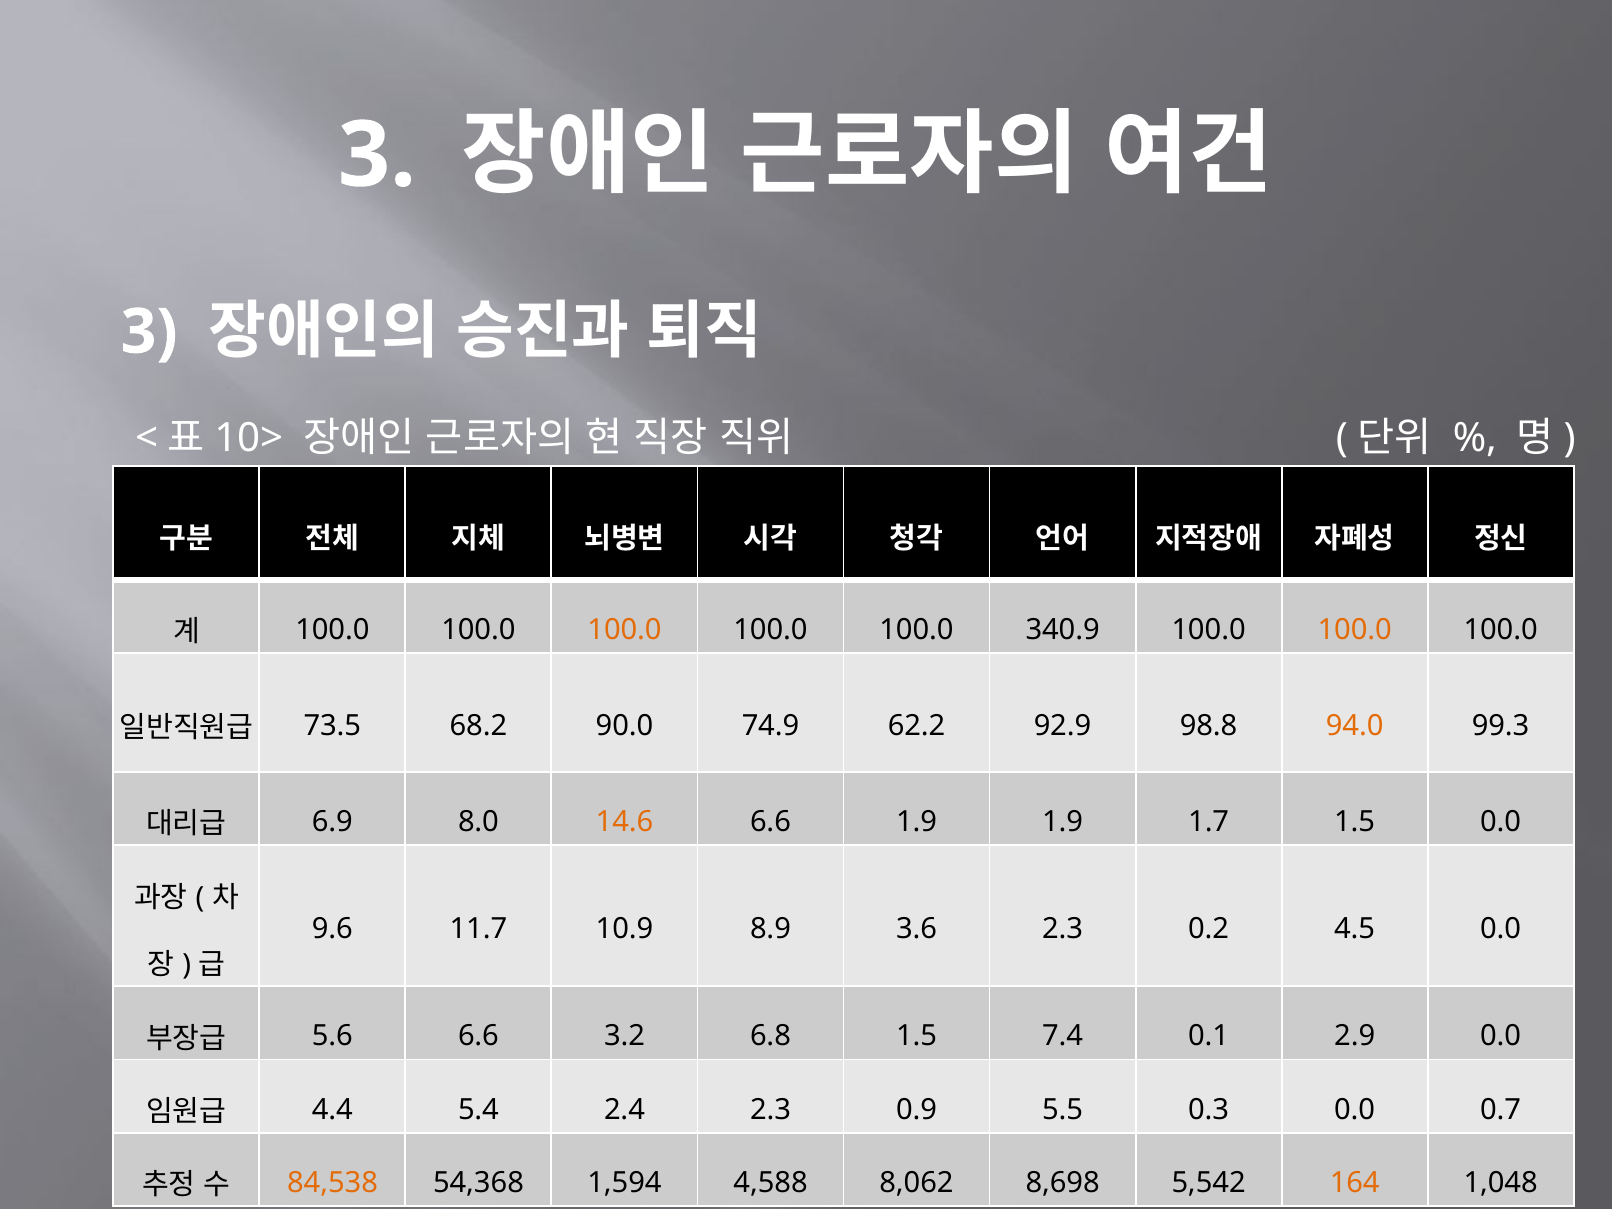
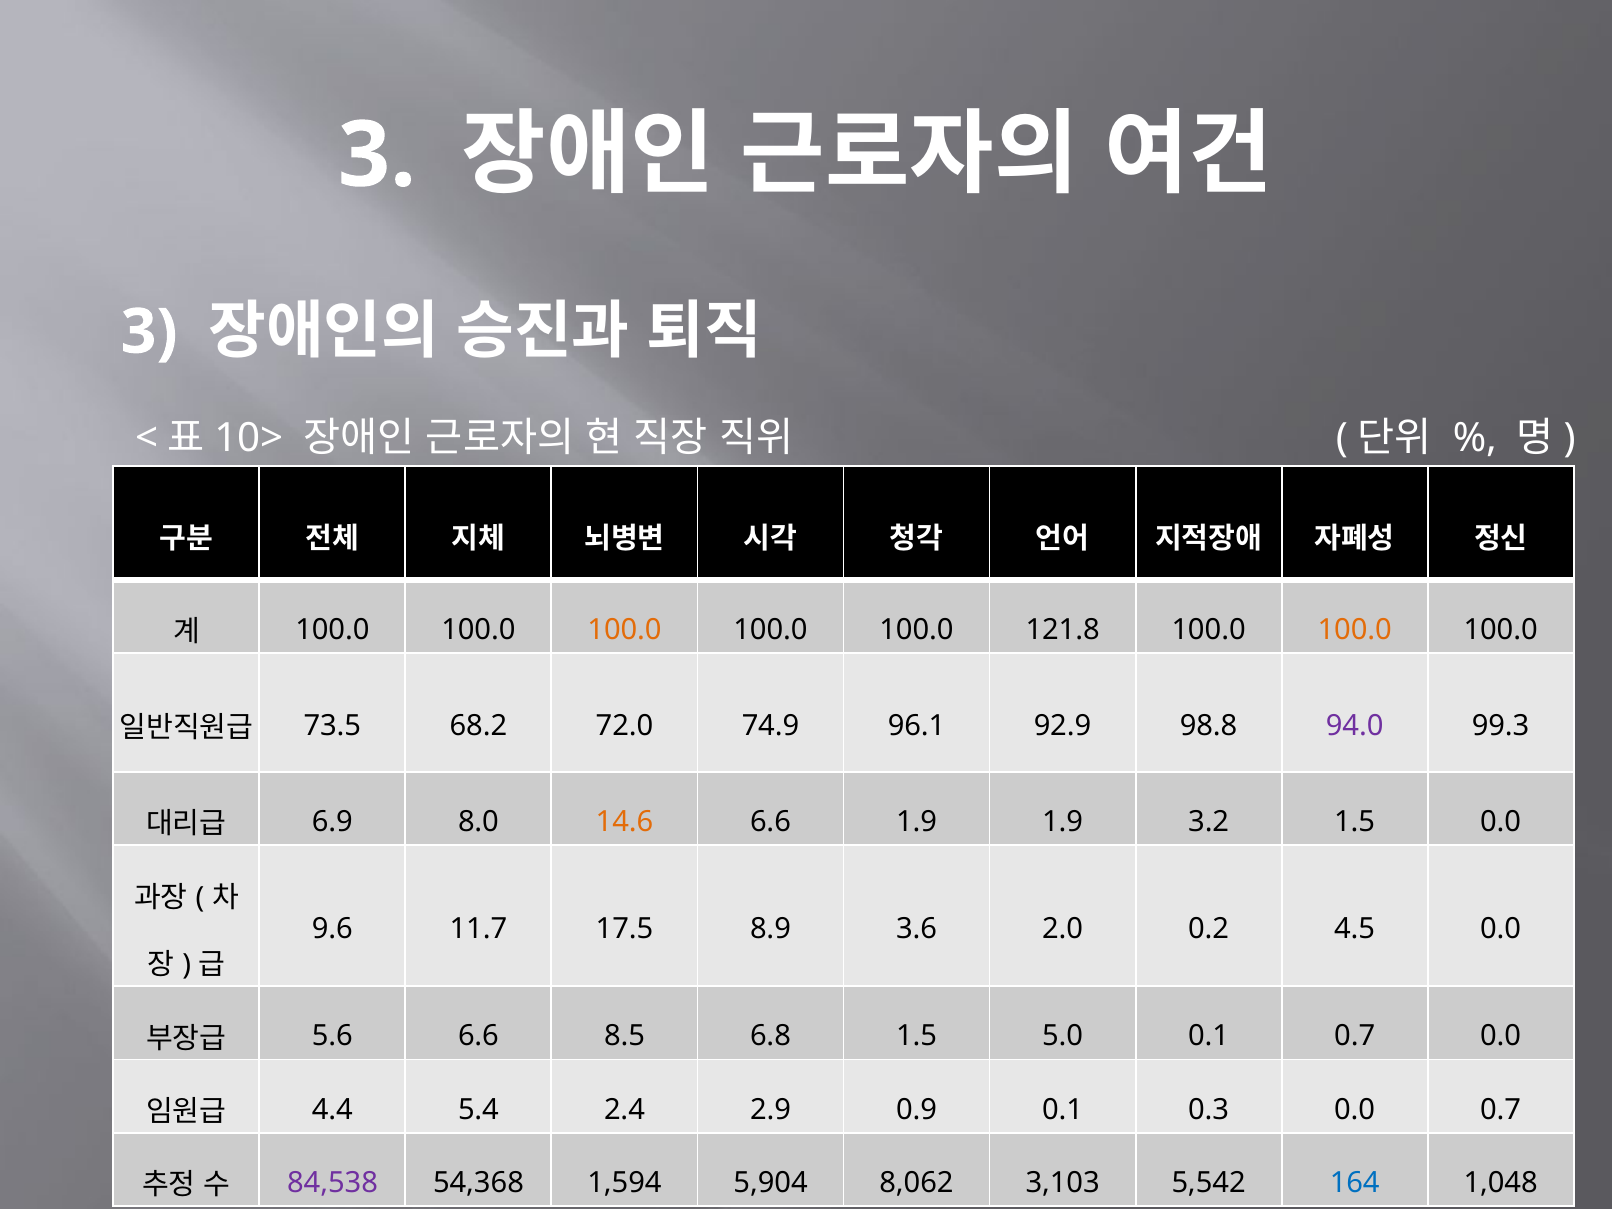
340.9: 340.9 -> 121.8
90.0: 90.0 -> 72.0
62.2: 62.2 -> 96.1
94.0 colour: orange -> purple
1.7: 1.7 -> 3.2
10.9: 10.9 -> 17.5
3.6 2.3: 2.3 -> 2.0
3.2: 3.2 -> 8.5
7.4: 7.4 -> 5.0
0.1 2.9: 2.9 -> 0.7
2.4 2.3: 2.3 -> 2.9
0.9 5.5: 5.5 -> 0.1
84,538 colour: orange -> purple
4,588: 4,588 -> 5,904
8,698: 8,698 -> 3,103
164 colour: orange -> blue
